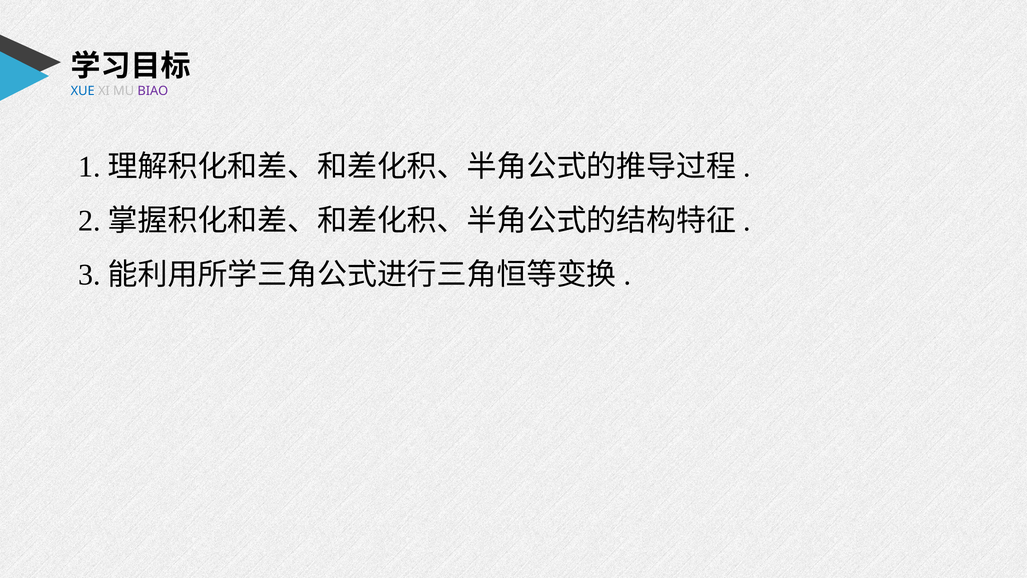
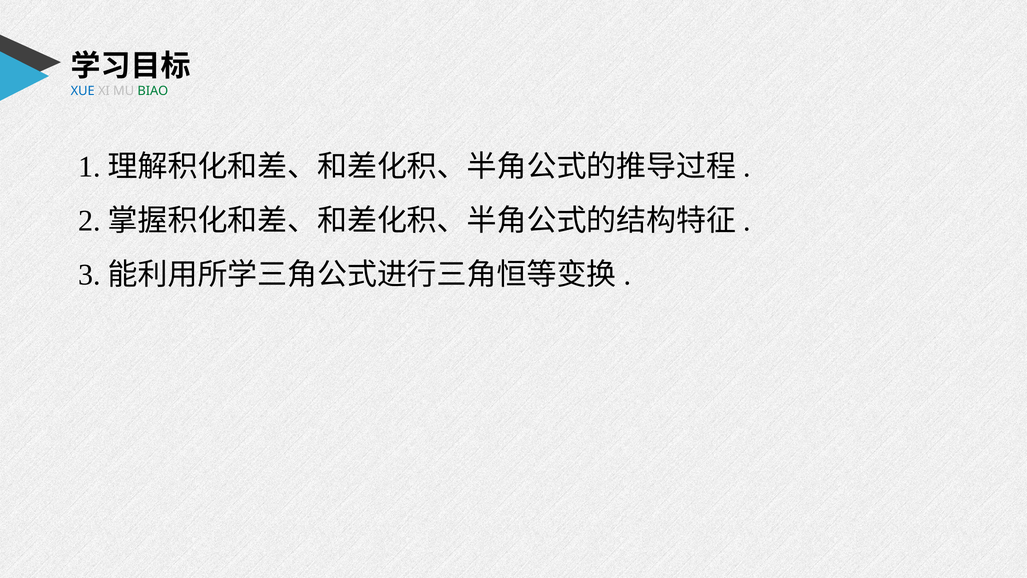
BIAO colour: purple -> green
